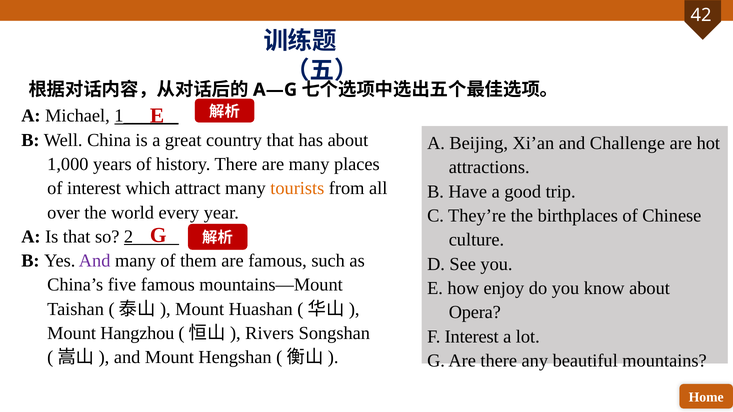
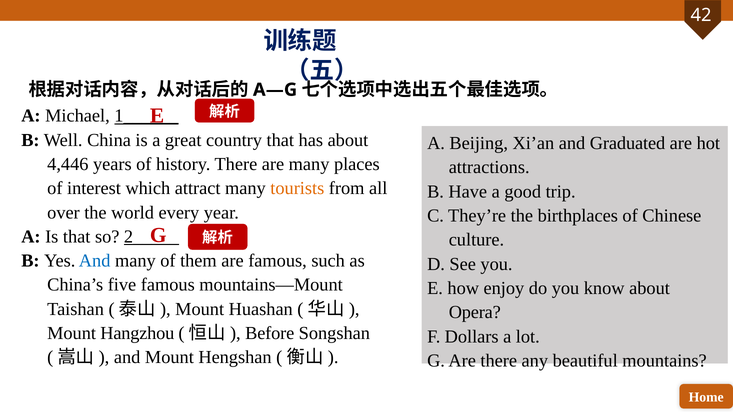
Challenge: Challenge -> Graduated
1,000: 1,000 -> 4,446
And at (95, 261) colour: purple -> blue
Rivers: Rivers -> Before
F Interest: Interest -> Dollars
